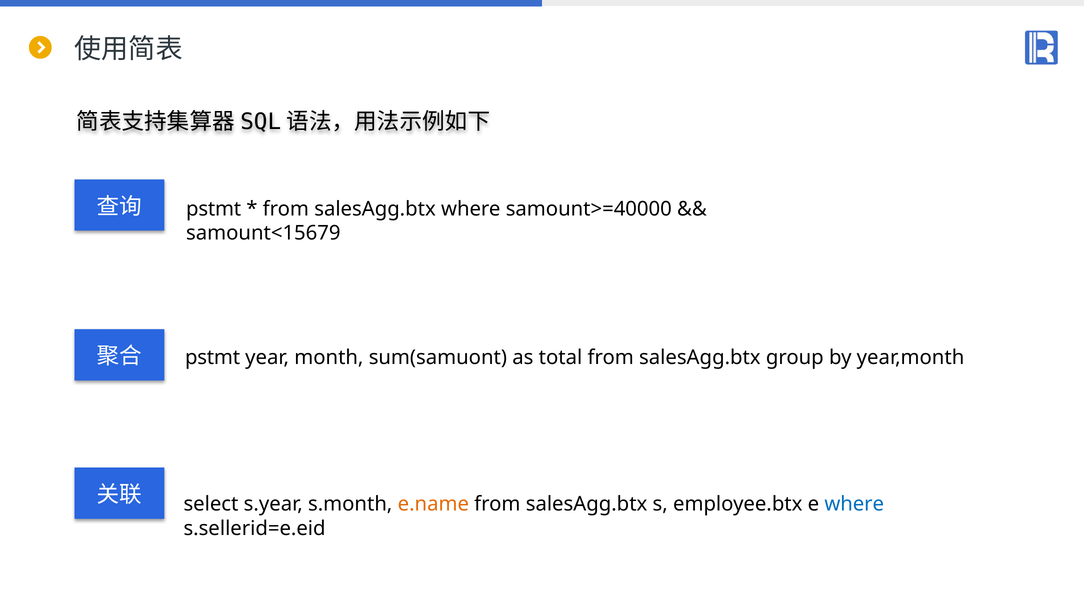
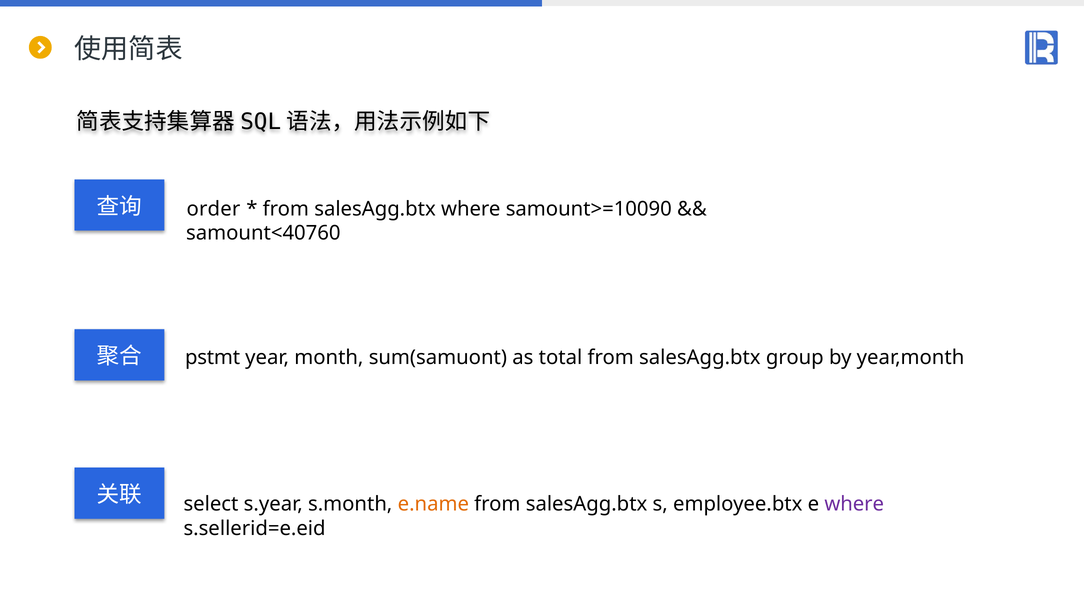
pstmt at (214, 209): pstmt -> order
samount>=40000: samount>=40000 -> samount>=10090
samount<15679: samount<15679 -> samount<40760
where at (854, 504) colour: blue -> purple
